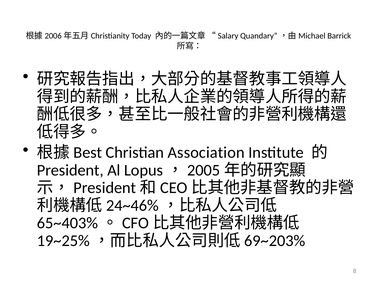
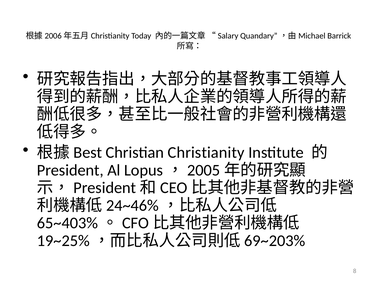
Association: Association -> Christianity
